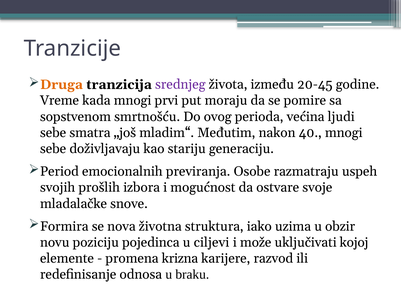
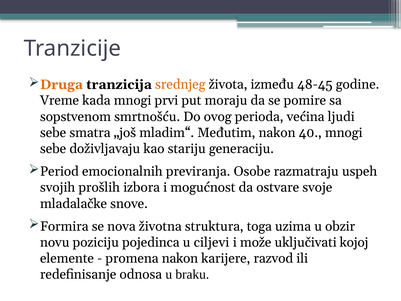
srednjeg colour: purple -> orange
20-45: 20-45 -> 48-45
iako: iako -> toga
promena krizna: krizna -> nakon
